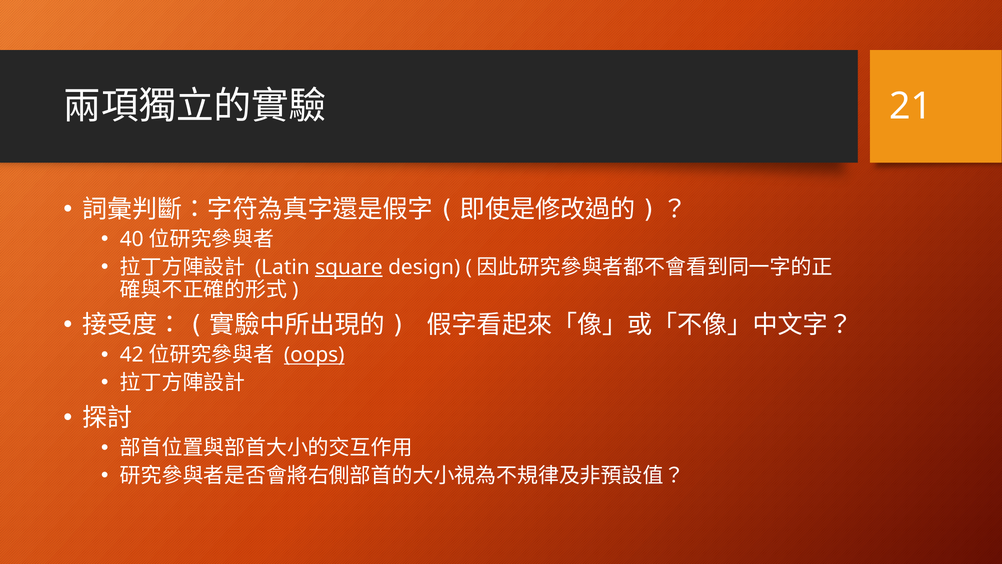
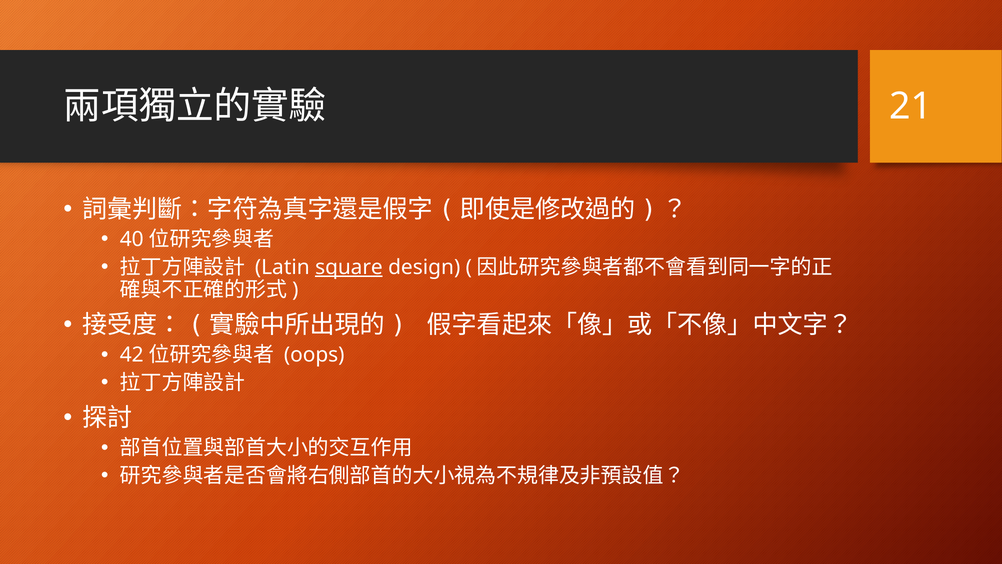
oops underline: present -> none
